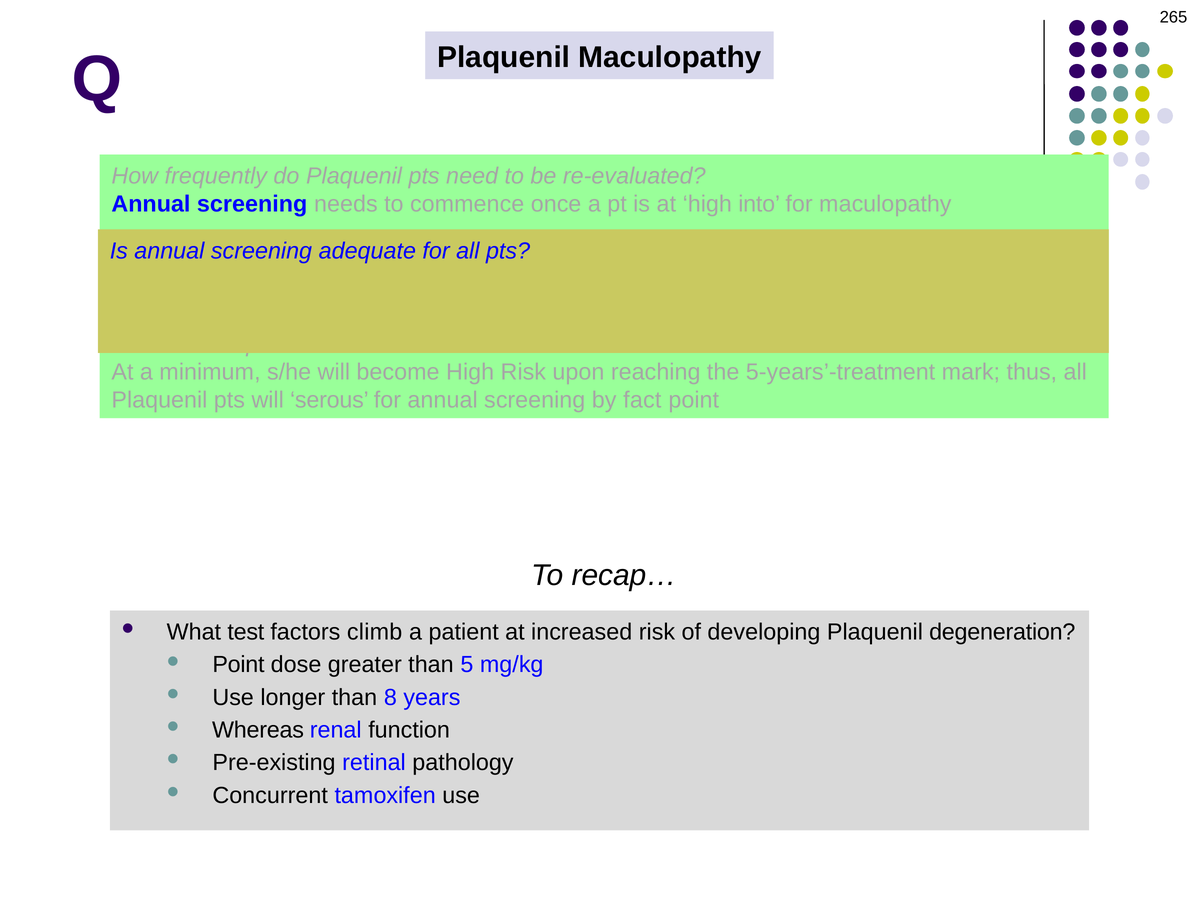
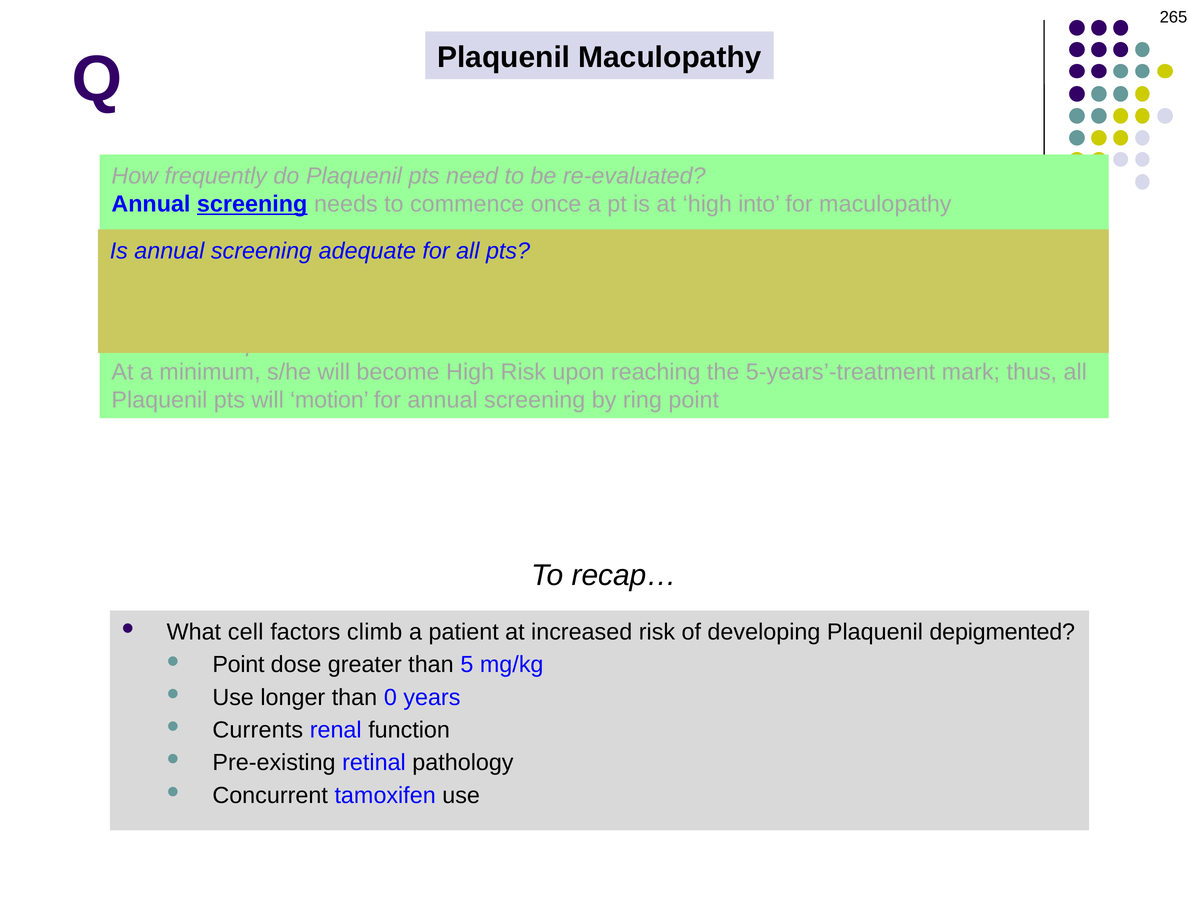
screening at (252, 204) underline: none -> present
serous: serous -> motion
fact: fact -> ring
test: test -> cell
degeneration: degeneration -> depigmented
8: 8 -> 0
Whereas: Whereas -> Currents
